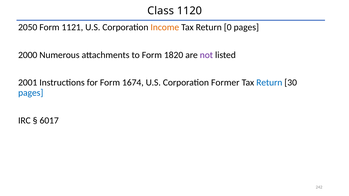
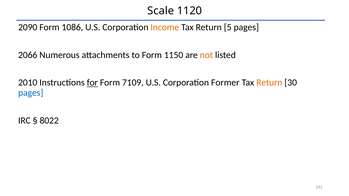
Class: Class -> Scale
2050: 2050 -> 2090
1121: 1121 -> 1086
0: 0 -> 5
2000: 2000 -> 2066
1820: 1820 -> 1150
not colour: purple -> orange
2001: 2001 -> 2010
for underline: none -> present
1674: 1674 -> 7109
Return at (269, 83) colour: blue -> orange
6017: 6017 -> 8022
